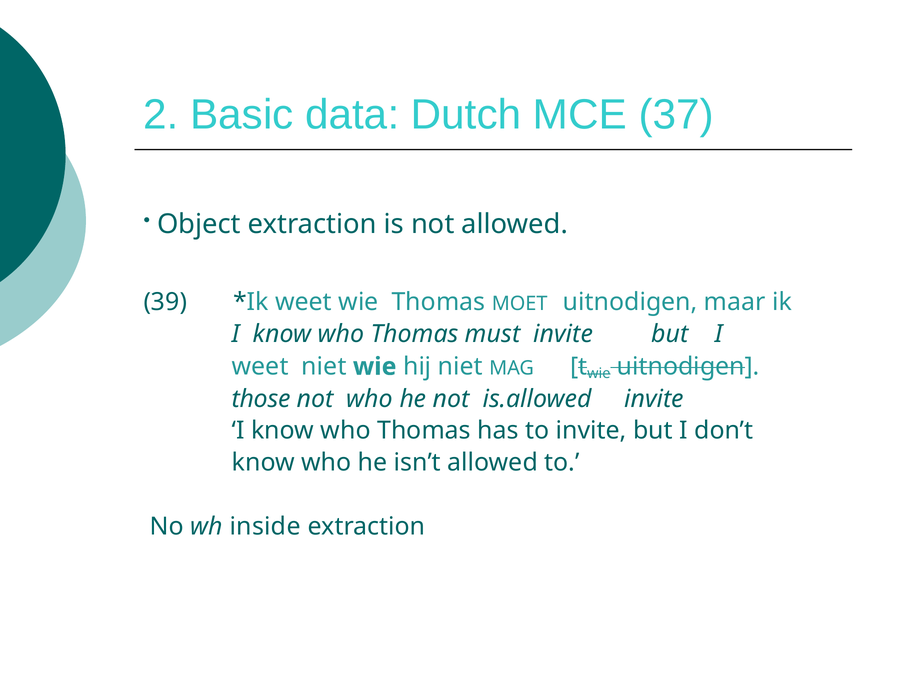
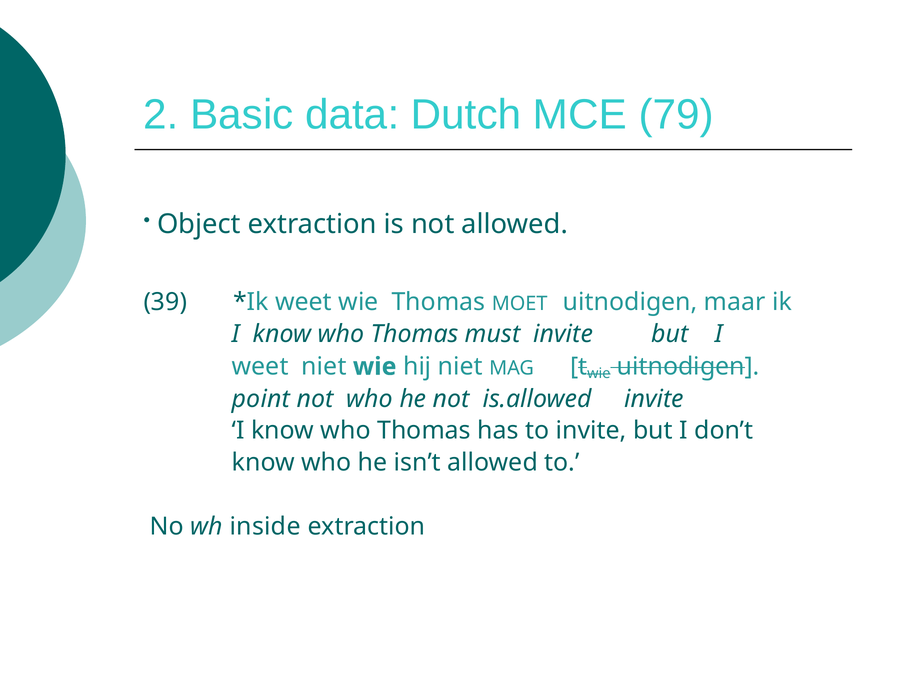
37: 37 -> 79
those: those -> point
